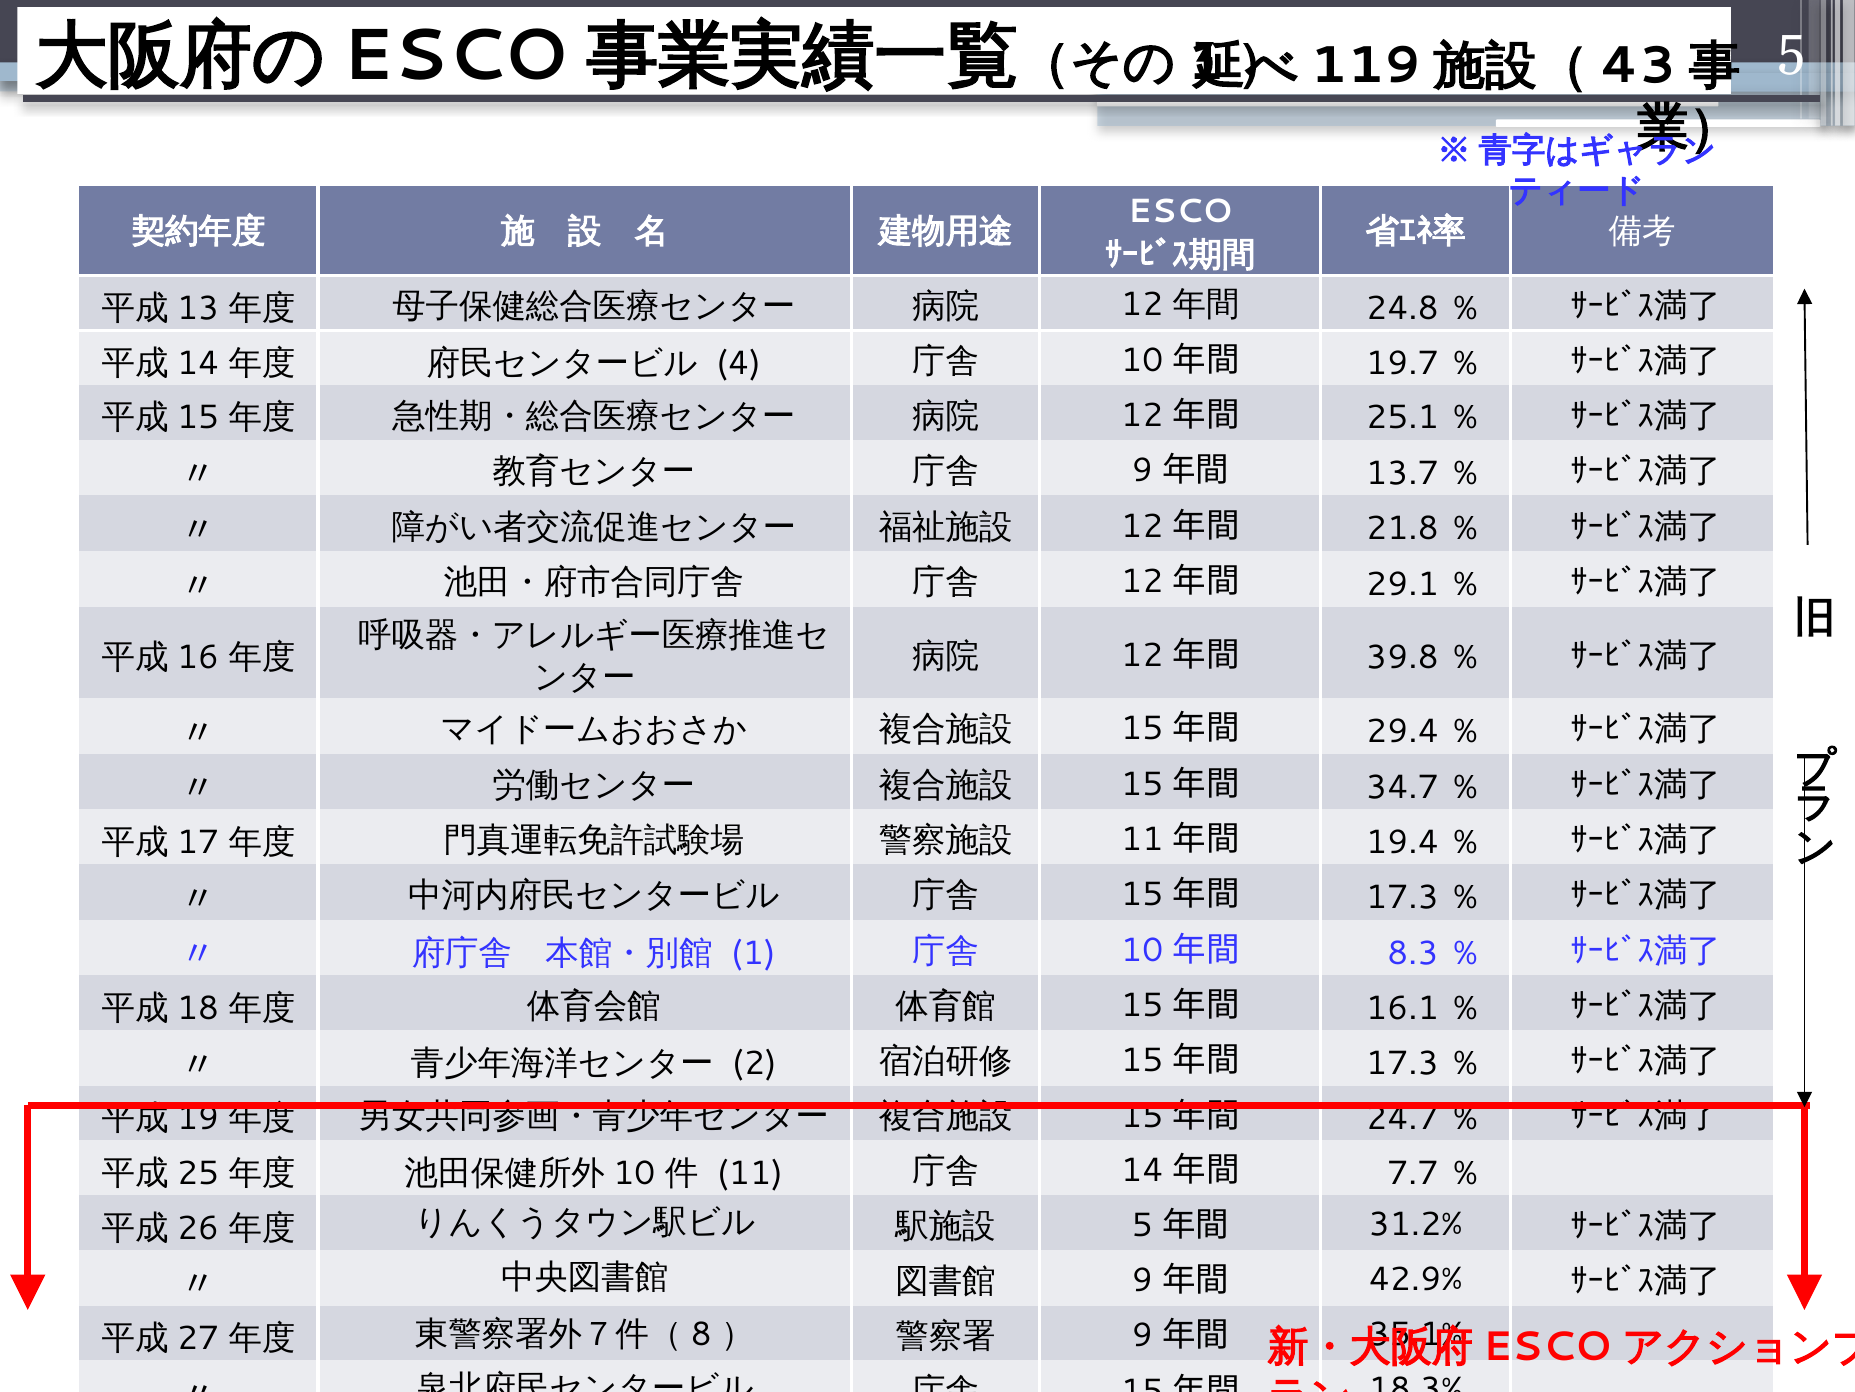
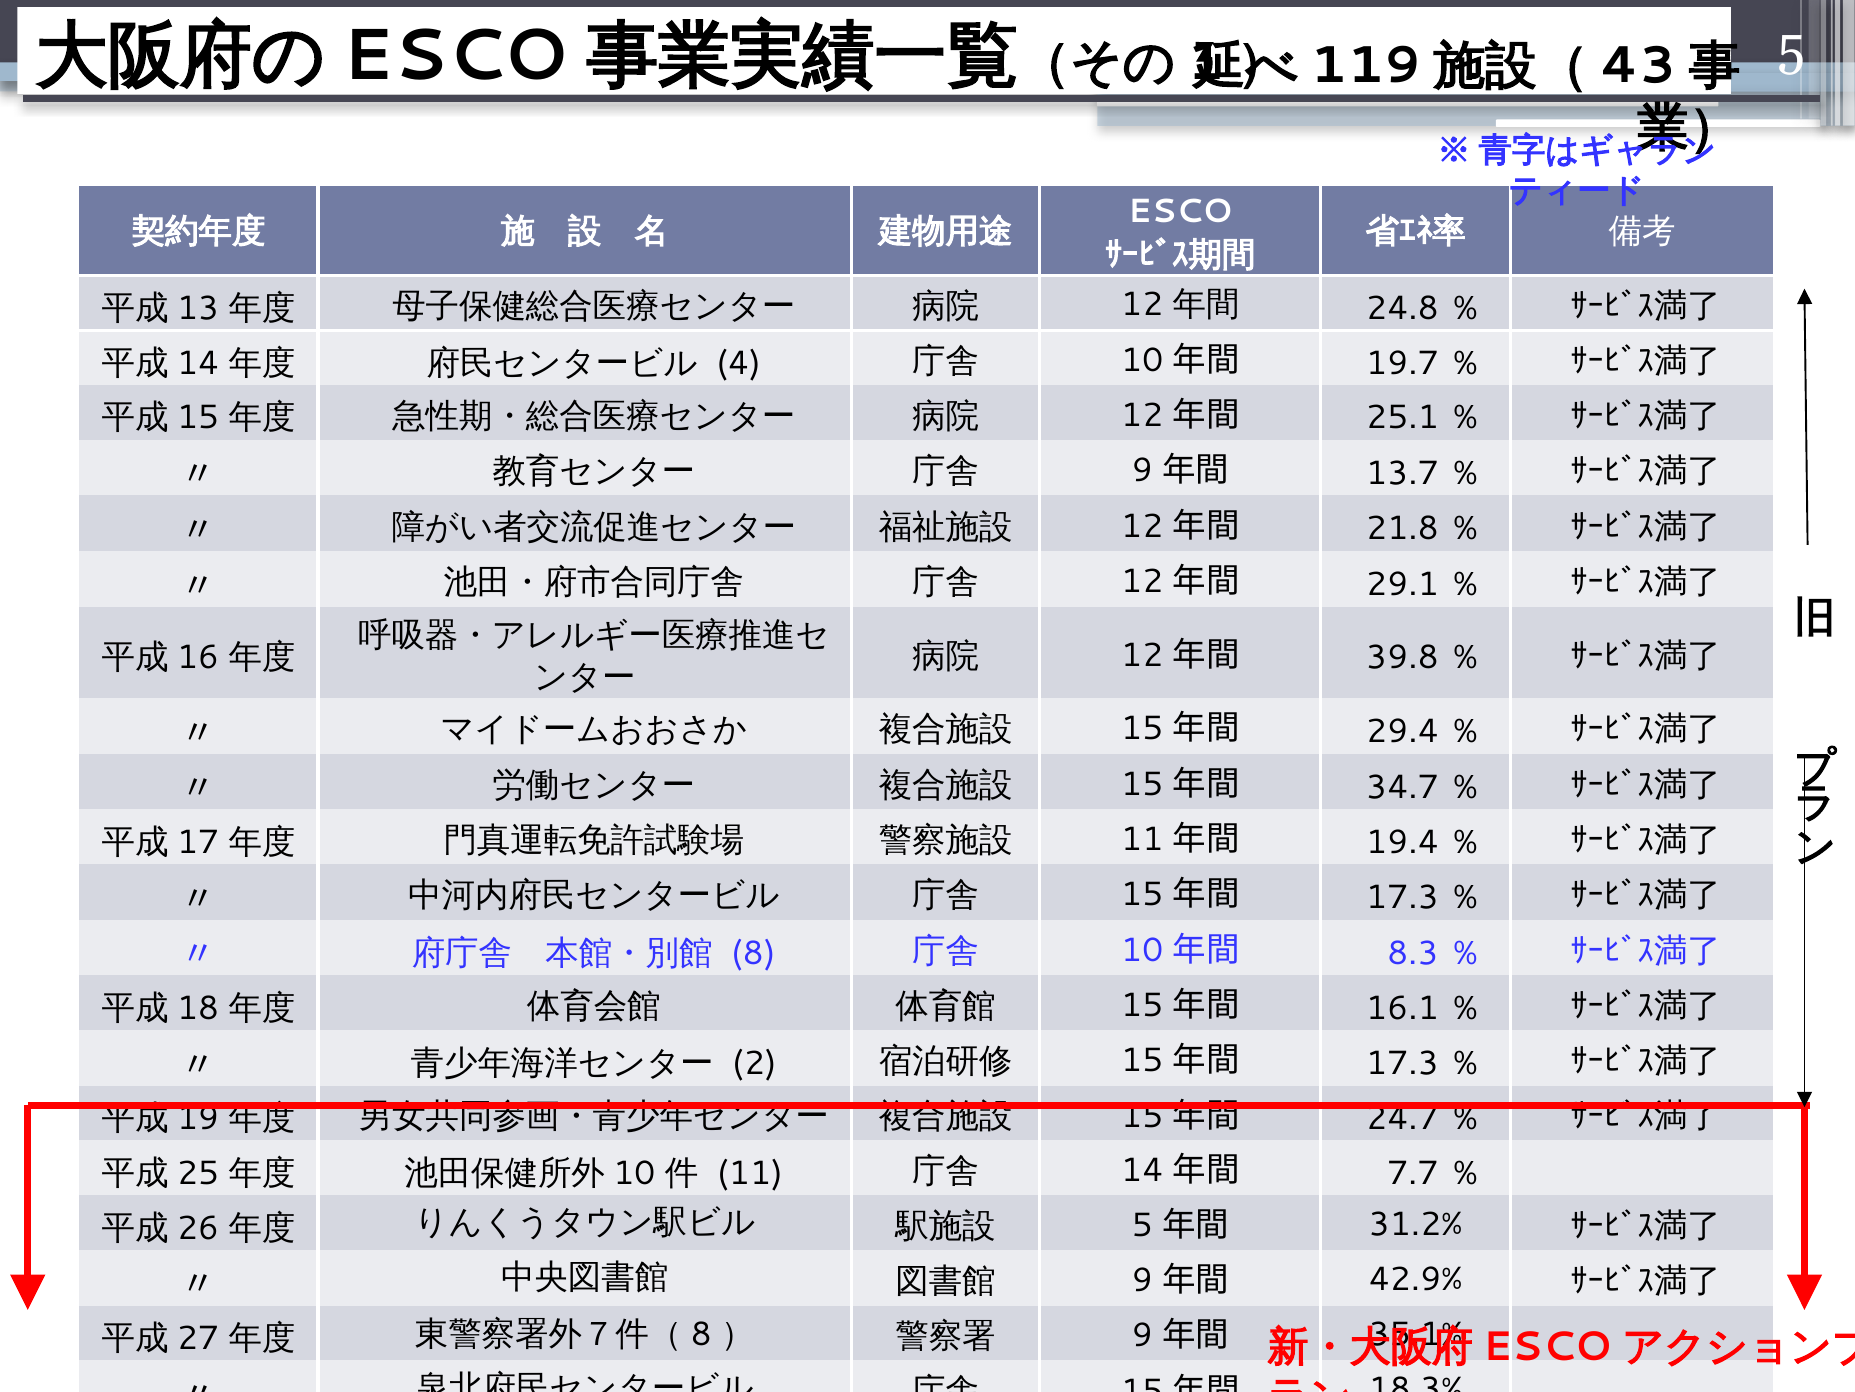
1: 1 -> 8
